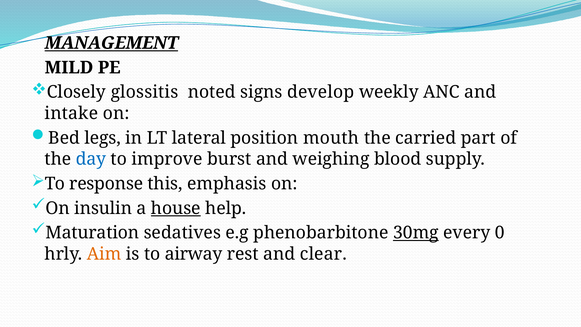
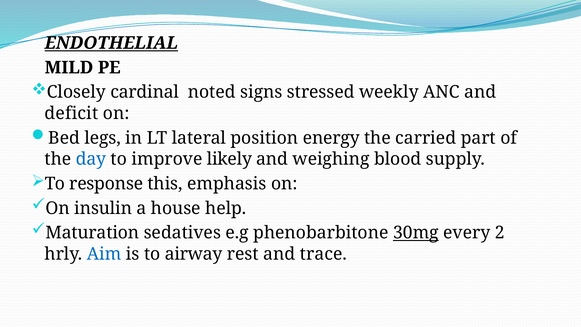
MANAGEMENT: MANAGEMENT -> ENDOTHELIAL
glossitis: glossitis -> cardinal
develop: develop -> stressed
intake: intake -> deficit
mouth: mouth -> energy
burst: burst -> likely
house underline: present -> none
0: 0 -> 2
Aim colour: orange -> blue
clear: clear -> trace
